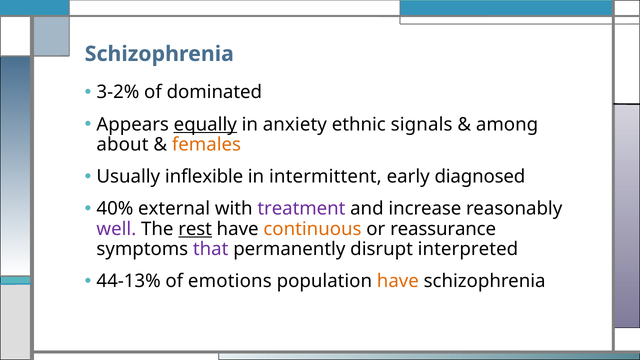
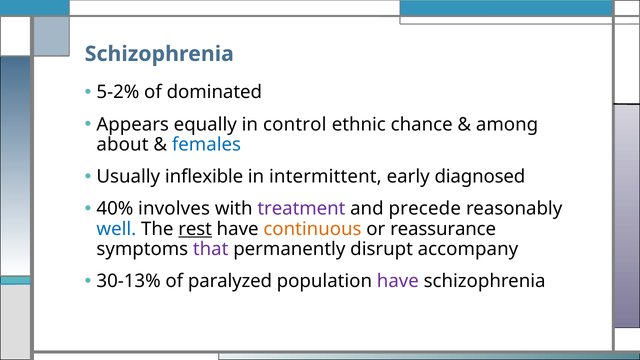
3-2%: 3-2% -> 5-2%
equally underline: present -> none
anxiety: anxiety -> control
signals: signals -> chance
females colour: orange -> blue
external: external -> involves
increase: increase -> precede
well colour: purple -> blue
interpreted: interpreted -> accompany
44-13%: 44-13% -> 30-13%
emotions: emotions -> paralyzed
have at (398, 281) colour: orange -> purple
